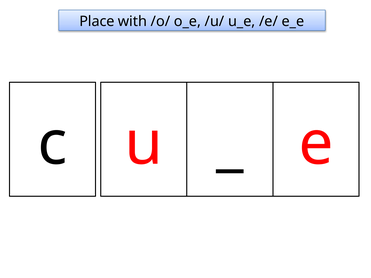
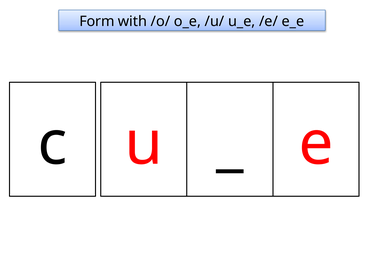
Place: Place -> Form
